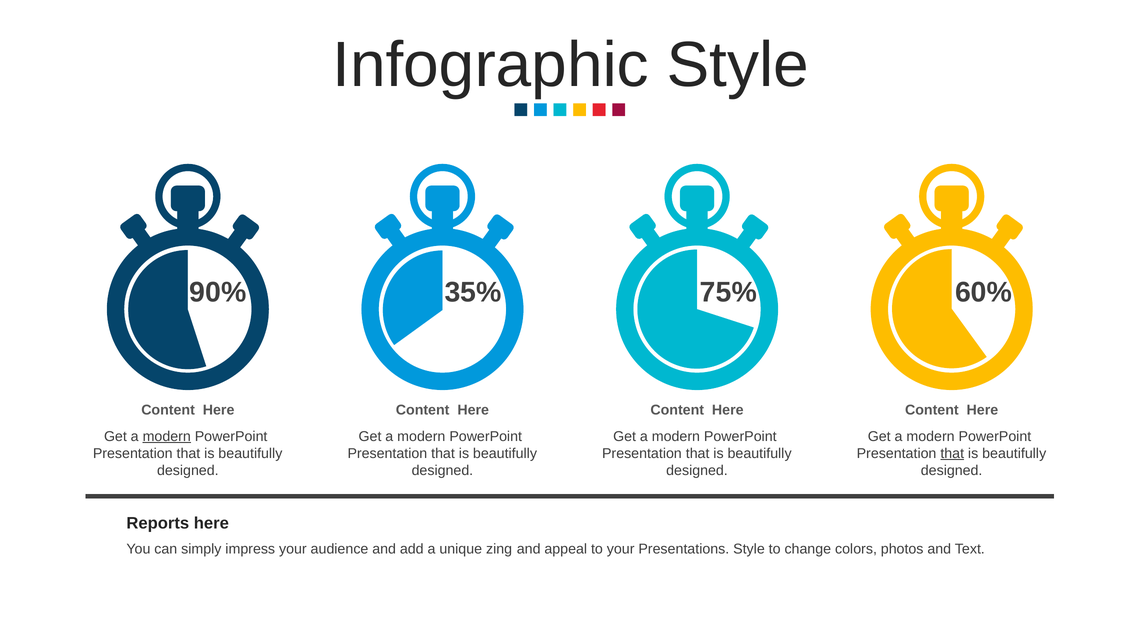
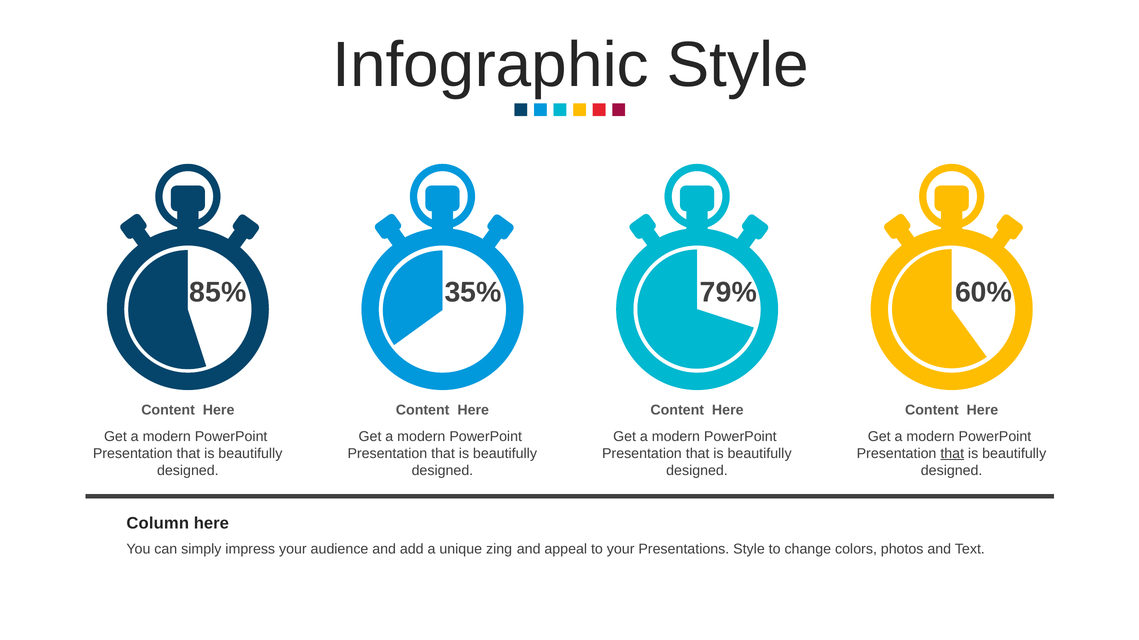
90%: 90% -> 85%
75%: 75% -> 79%
modern at (167, 437) underline: present -> none
Reports: Reports -> Column
